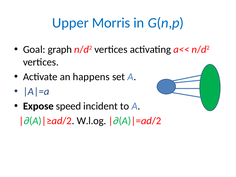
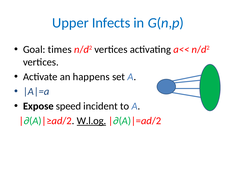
Morris: Morris -> Infects
graph: graph -> times
W.l.og underline: none -> present
